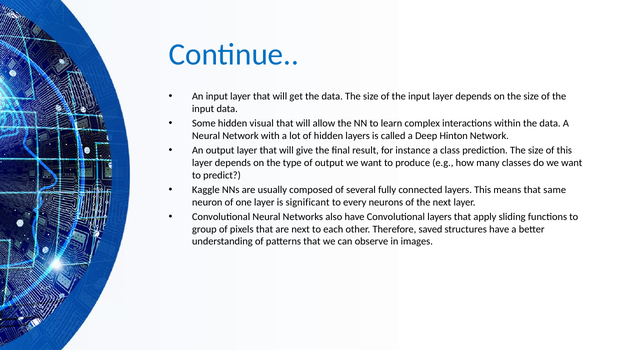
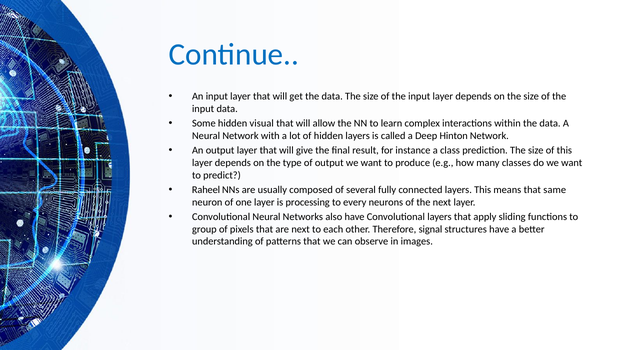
Kaggle: Kaggle -> Raheel
significant: significant -> processing
saved: saved -> signal
